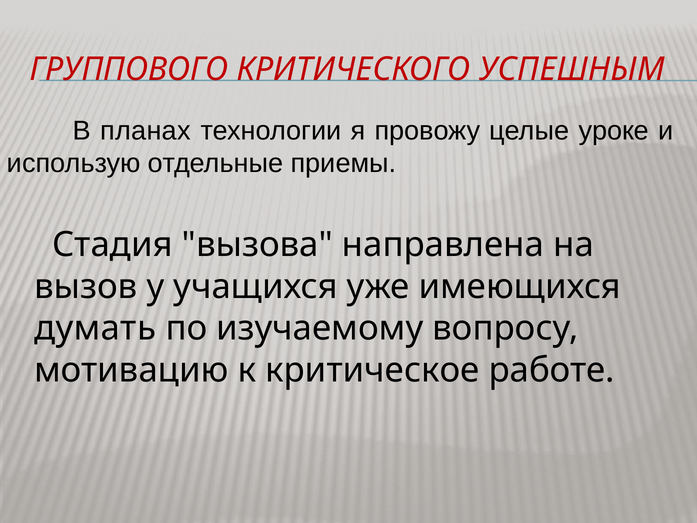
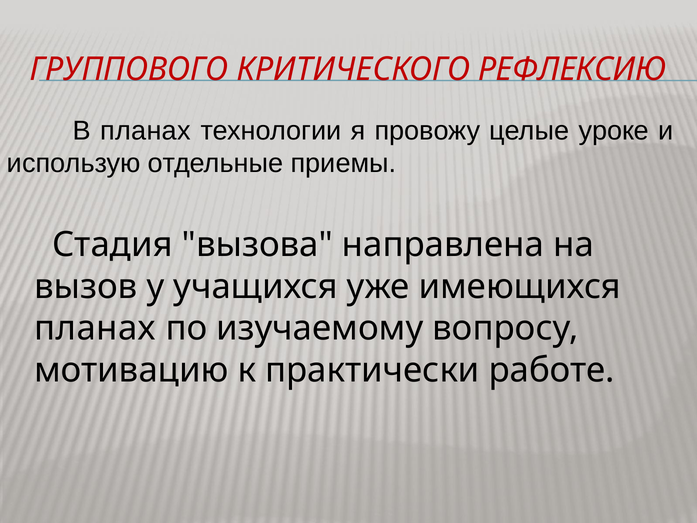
УСПЕШНЫМ: УСПЕШНЫМ -> РЕФЛЕКСИЮ
думать at (95, 328): думать -> планах
критическое: критическое -> практически
